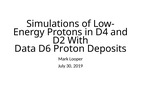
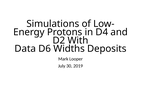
Proton: Proton -> Widths
